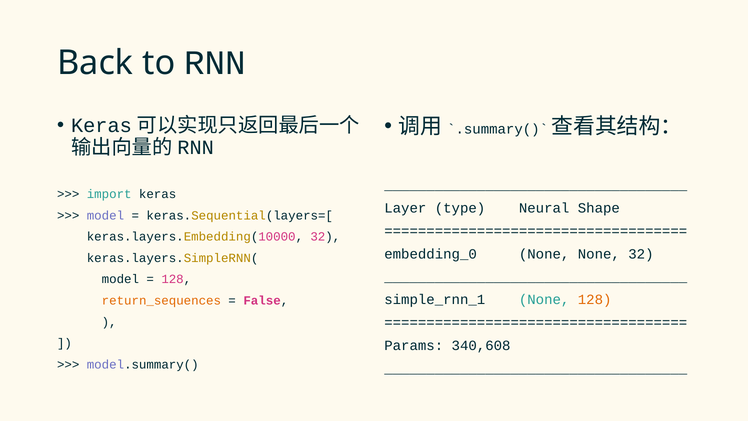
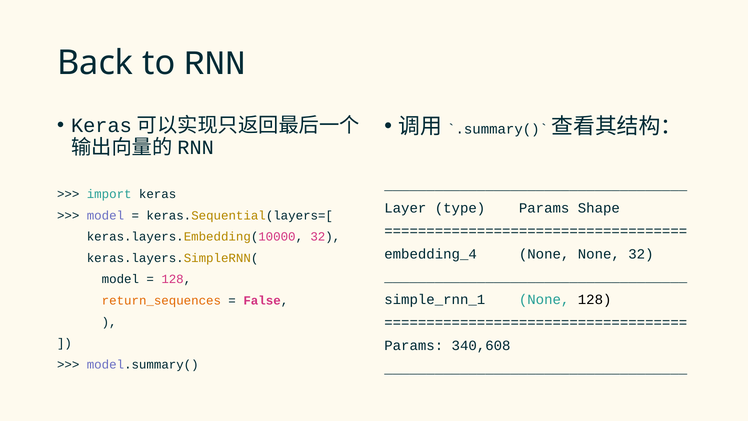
type Neural: Neural -> Params
embedding_0: embedding_0 -> embedding_4
128 at (595, 300) colour: orange -> black
